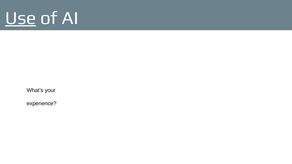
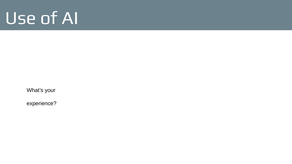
Use underline: present -> none
